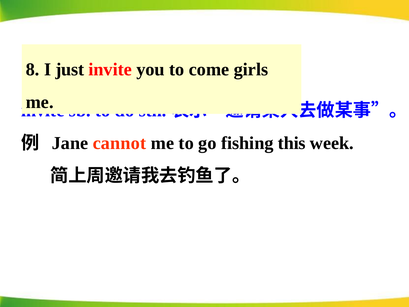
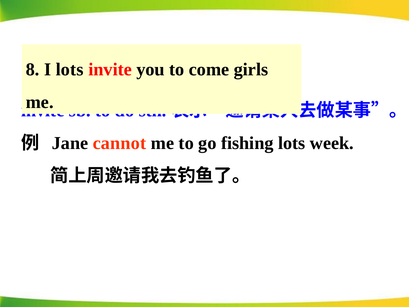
I just: just -> lots
fishing this: this -> lots
